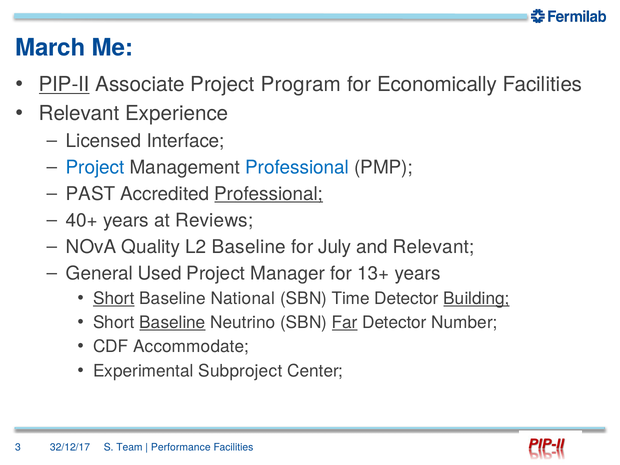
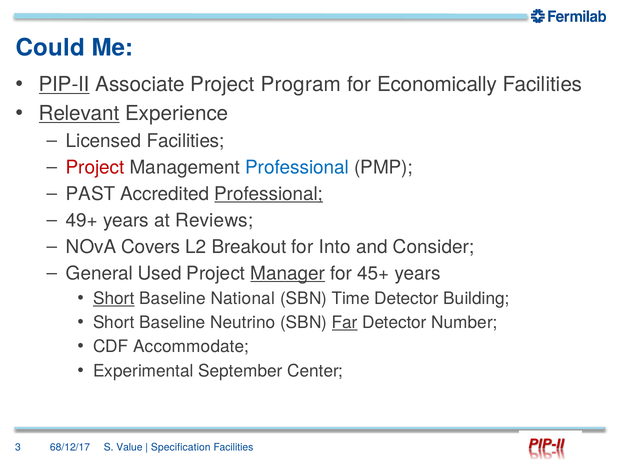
March: March -> Could
Relevant at (79, 113) underline: none -> present
Licensed Interface: Interface -> Facilities
Project at (95, 167) colour: blue -> red
40+: 40+ -> 49+
Quality: Quality -> Covers
L2 Baseline: Baseline -> Breakout
July: July -> Into
and Relevant: Relevant -> Consider
Manager underline: none -> present
13+: 13+ -> 45+
Building underline: present -> none
Baseline at (173, 323) underline: present -> none
Subproject: Subproject -> September
32/12/17: 32/12/17 -> 68/12/17
Team: Team -> Value
Performance: Performance -> Specification
